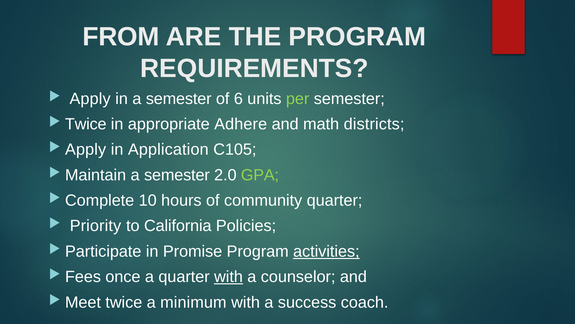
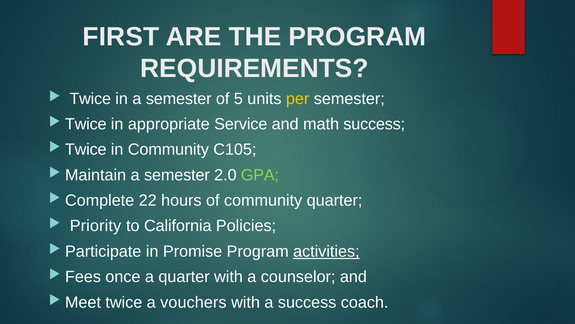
FROM: FROM -> FIRST
Apply at (90, 98): Apply -> Twice
6: 6 -> 5
per colour: light green -> yellow
Adhere: Adhere -> Service
math districts: districts -> success
Apply at (86, 149): Apply -> Twice
in Application: Application -> Community
10: 10 -> 22
with at (229, 276) underline: present -> none
minimum: minimum -> vouchers
